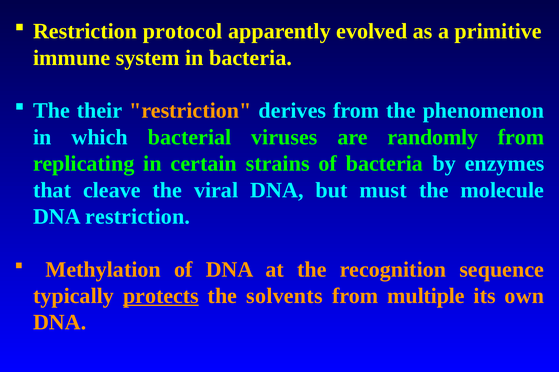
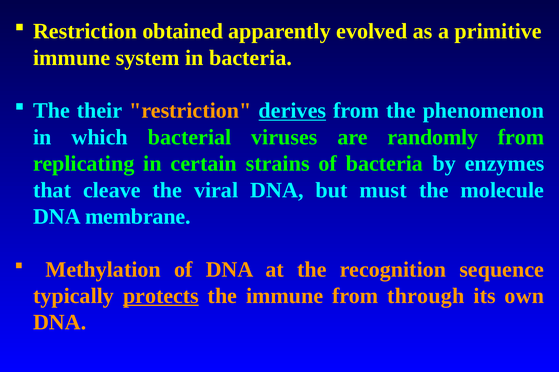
protocol: protocol -> obtained
derives underline: none -> present
DNA restriction: restriction -> membrane
the solvents: solvents -> immune
multiple: multiple -> through
